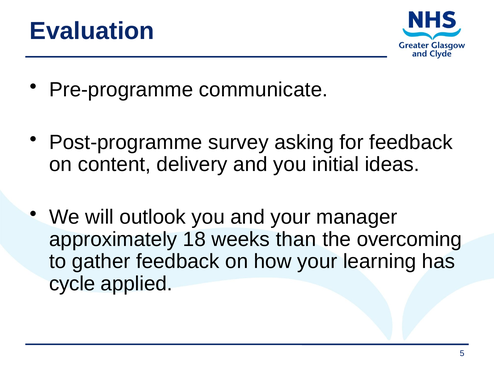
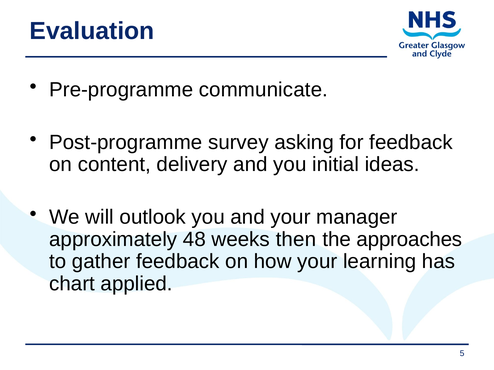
18: 18 -> 48
than: than -> then
overcoming: overcoming -> approaches
cycle: cycle -> chart
